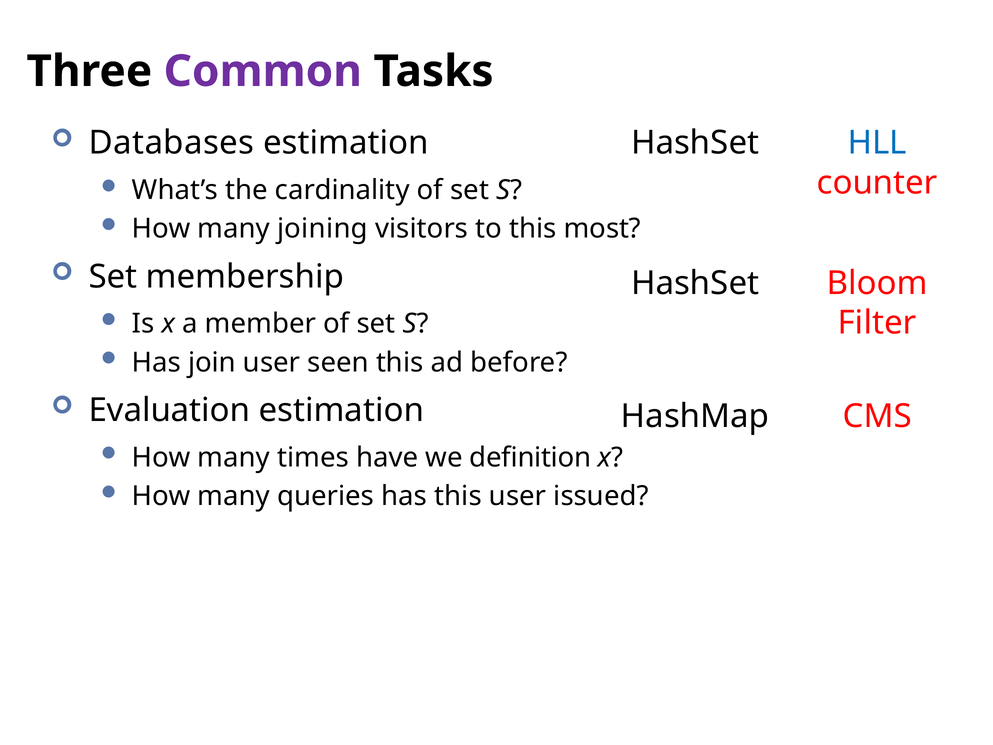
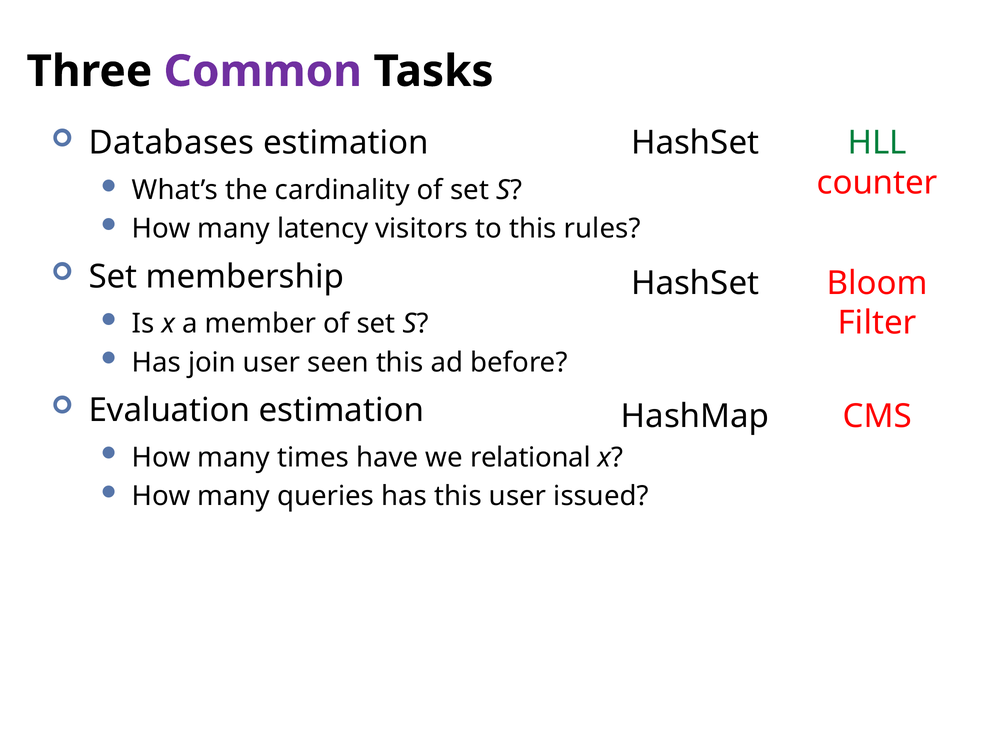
HLL colour: blue -> green
joining: joining -> latency
most: most -> rules
definition: definition -> relational
